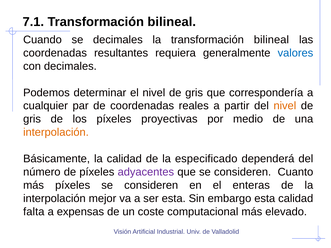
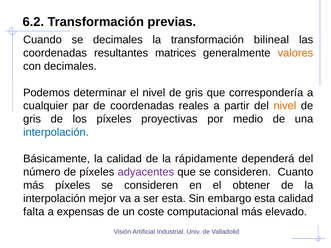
7.1: 7.1 -> 6.2
bilineal at (172, 22): bilineal -> previas
requiera: requiera -> matrices
valores colour: blue -> orange
interpolación at (56, 132) colour: orange -> blue
especificado: especificado -> rápidamente
enteras: enteras -> obtener
